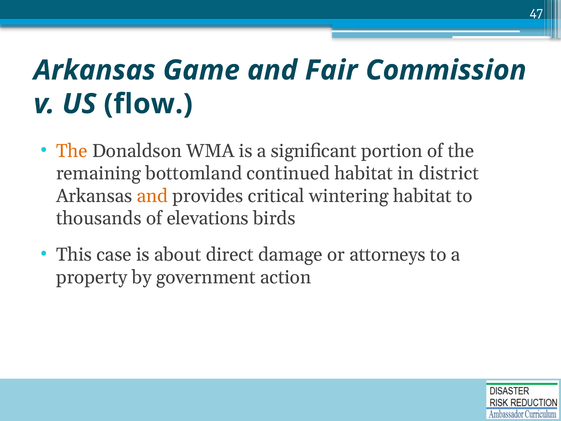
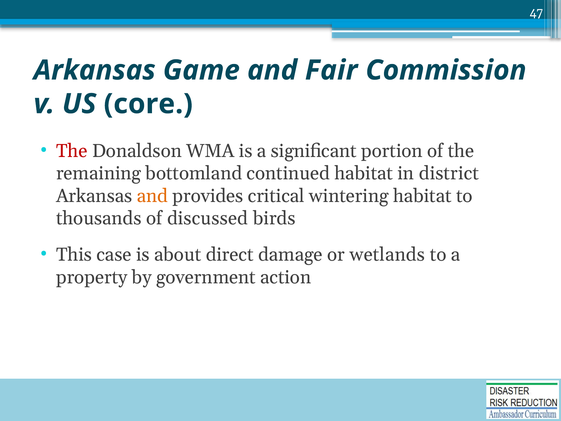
flow: flow -> core
The at (72, 151) colour: orange -> red
elevations: elevations -> discussed
attorneys: attorneys -> wetlands
